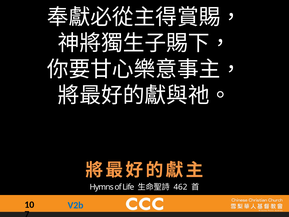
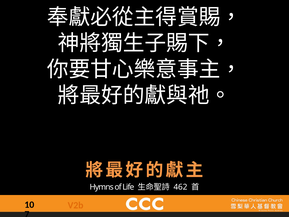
V2b colour: blue -> orange
